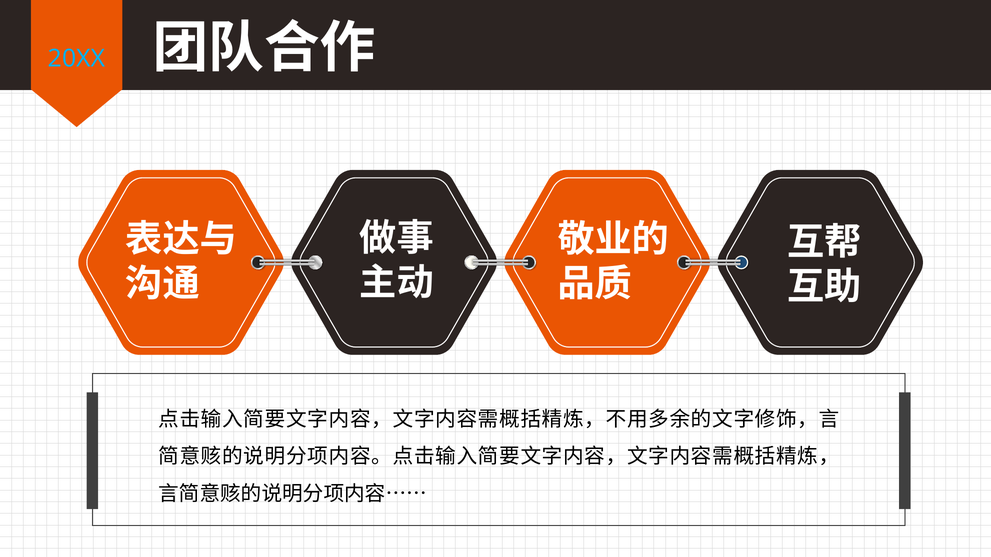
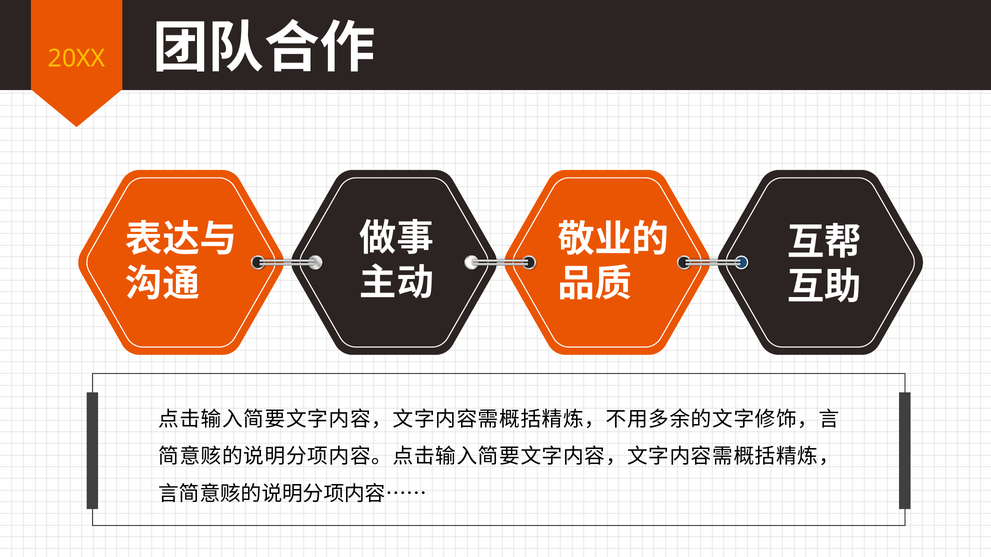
20XX colour: light blue -> yellow
